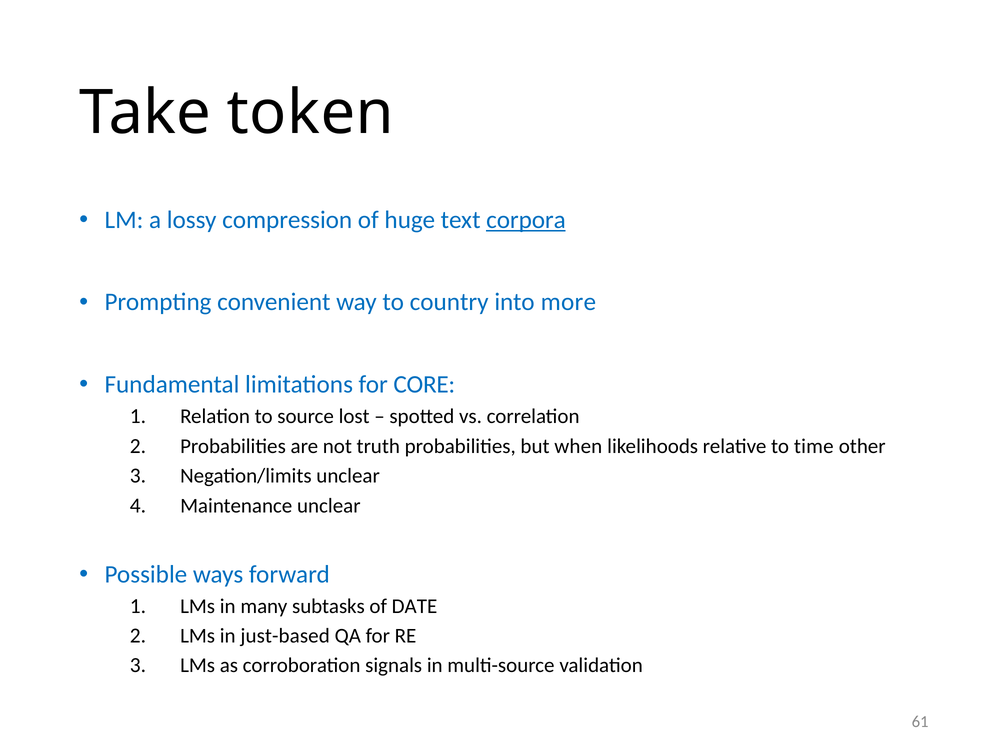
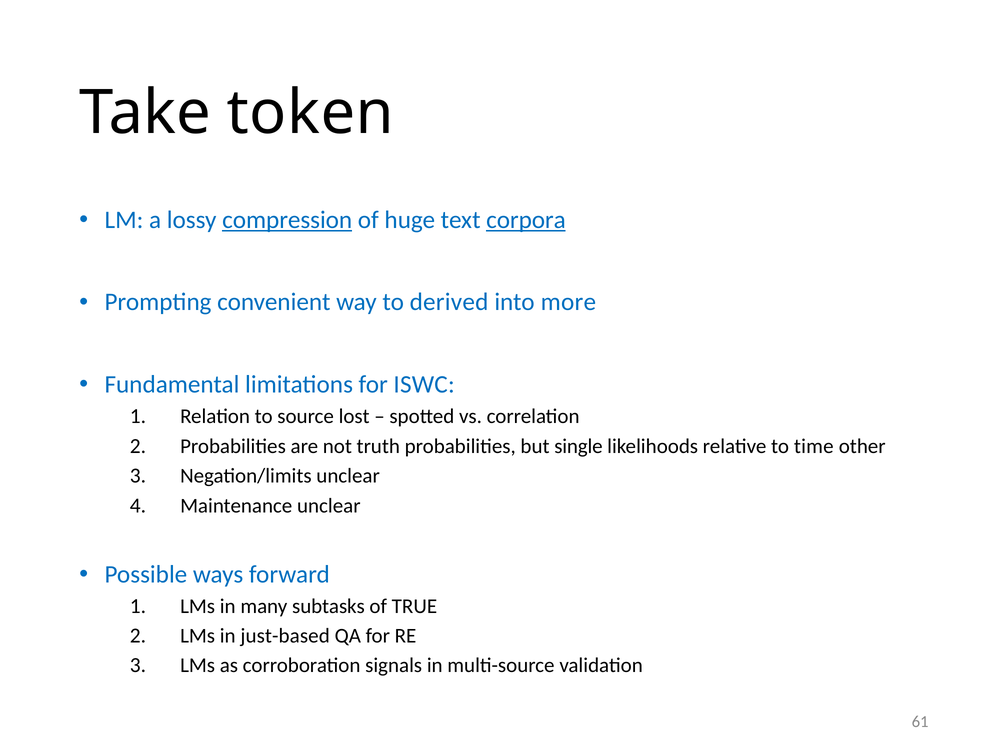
compression underline: none -> present
country: country -> derived
CORE: CORE -> ISWC
when: when -> single
DATE: DATE -> TRUE
